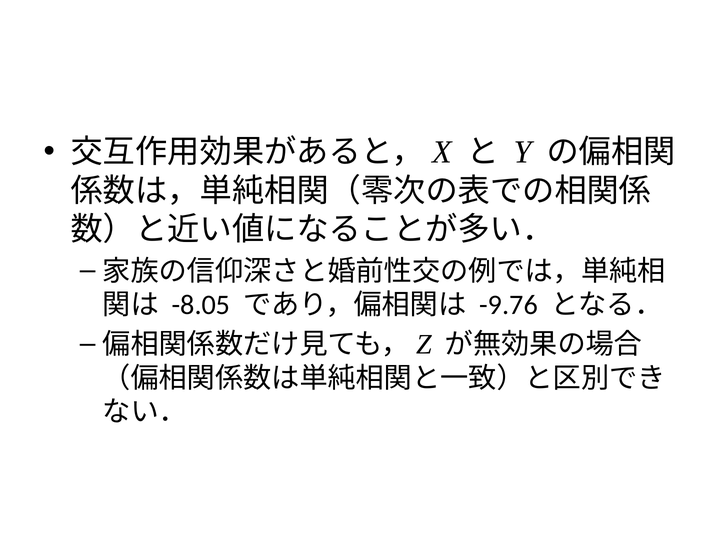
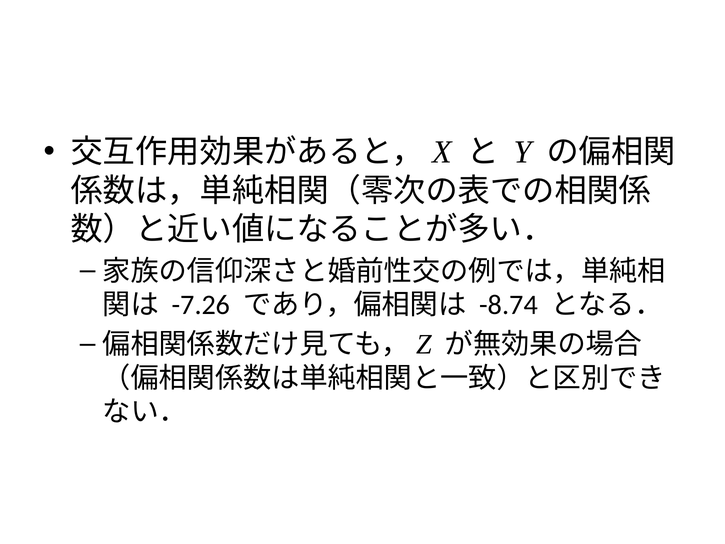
-8.05: -8.05 -> -7.26
-9.76: -9.76 -> -8.74
